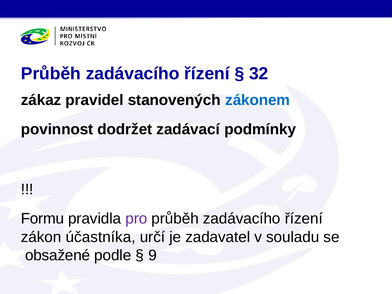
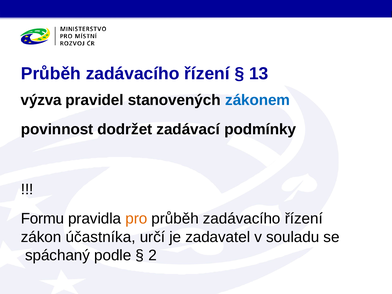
32: 32 -> 13
zákaz: zákaz -> výzva
pro colour: purple -> orange
obsažené: obsažené -> spáchaný
9: 9 -> 2
